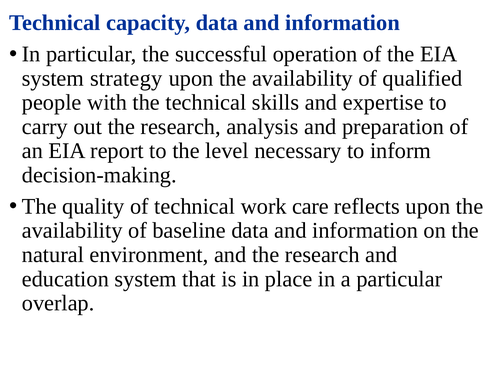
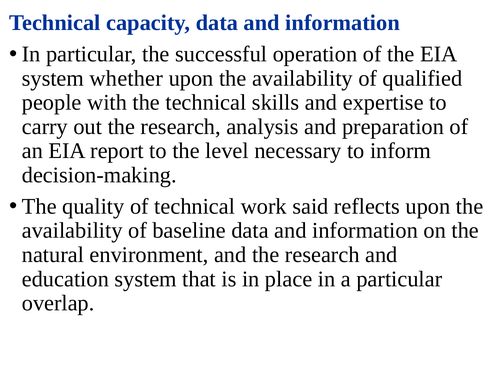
strategy: strategy -> whether
care: care -> said
